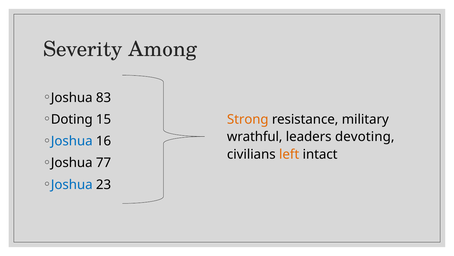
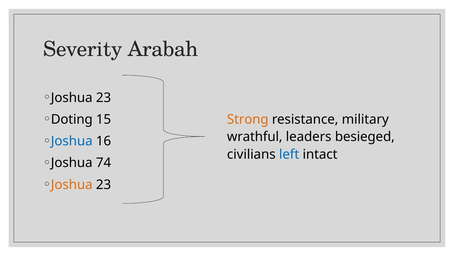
Among: Among -> Arabah
83 at (104, 97): 83 -> 23
devoting: devoting -> besieged
left colour: orange -> blue
77: 77 -> 74
Joshua at (72, 184) colour: blue -> orange
